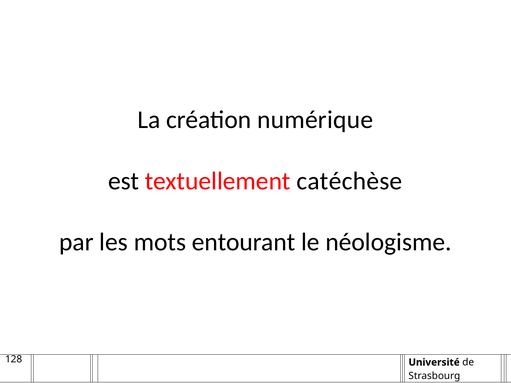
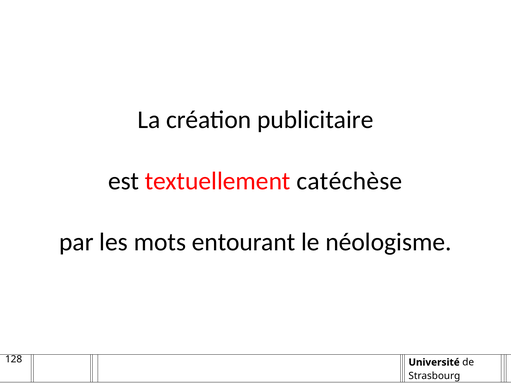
numérique: numérique -> publicitaire
